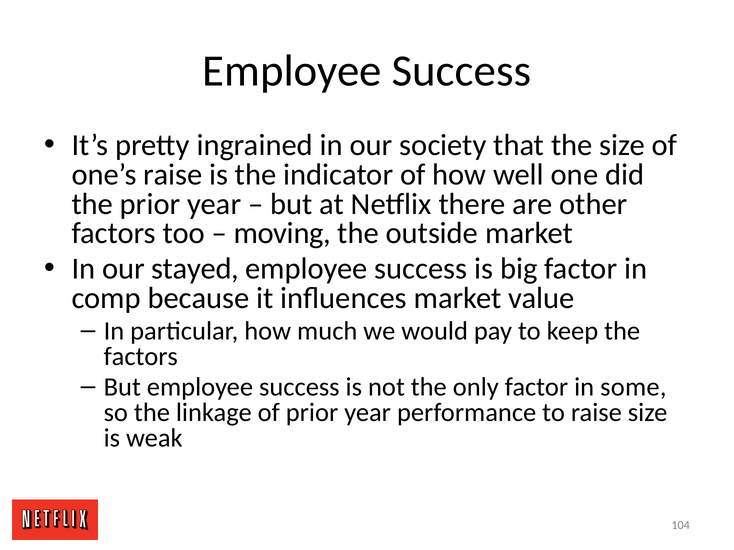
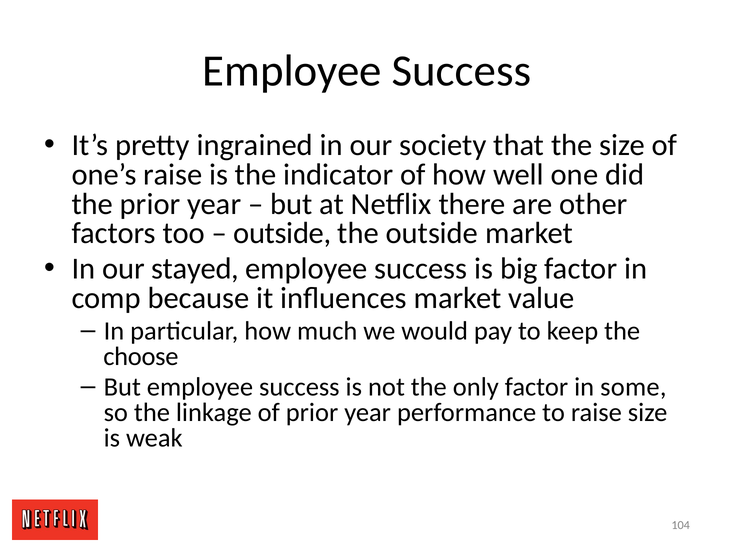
moving at (282, 234): moving -> outside
factors at (141, 357): factors -> choose
